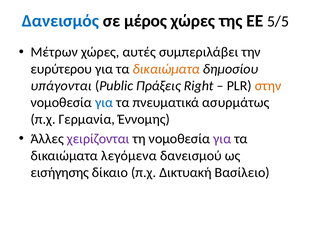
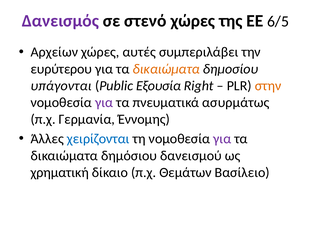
Δανεισμός colour: blue -> purple
μέρος: μέρος -> στενό
5/5: 5/5 -> 6/5
Μέτρων: Μέτρων -> Αρχείων
Πράξεις: Πράξεις -> Εξουσία
για at (104, 102) colour: blue -> purple
χειρίζονται colour: purple -> blue
λεγόμενα: λεγόμενα -> δημόσιου
εισήγησης: εισήγησης -> χρηματική
Δικτυακή: Δικτυακή -> Θεμάτων
